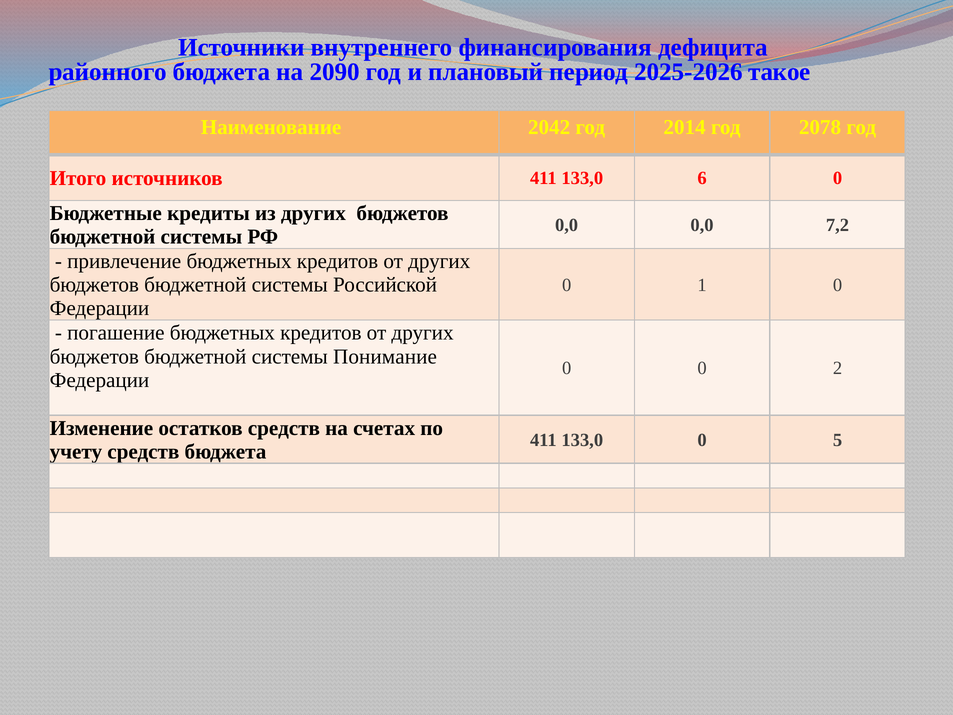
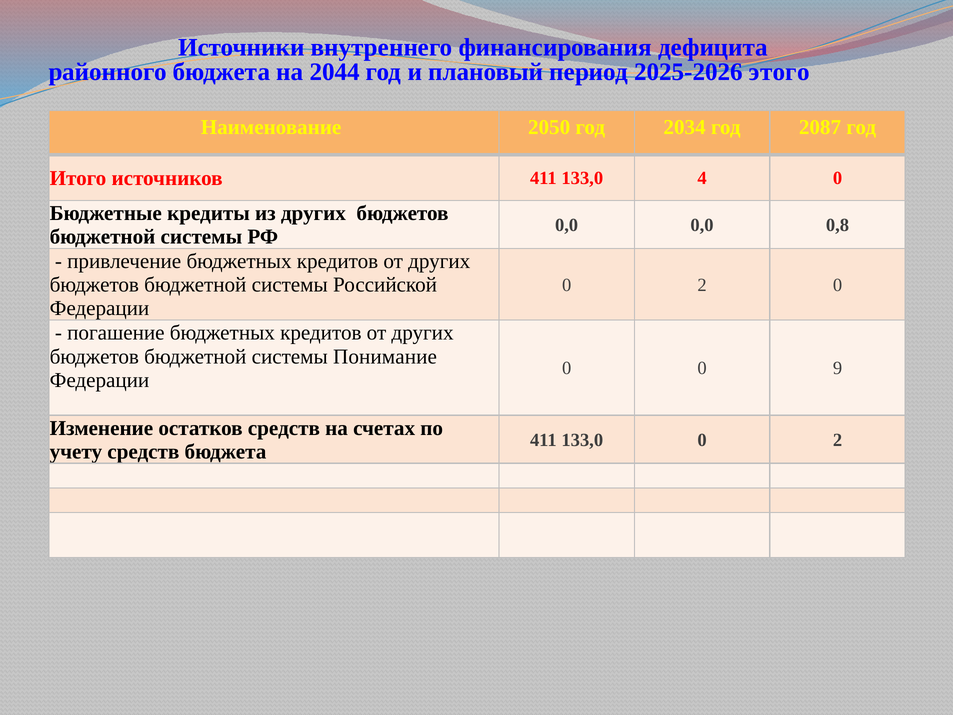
2090: 2090 -> 2044
такое: такое -> этого
2042: 2042 -> 2050
2014: 2014 -> 2034
2078: 2078 -> 2087
6: 6 -> 4
7,2: 7,2 -> 0,8
1 at (702, 285): 1 -> 2
2: 2 -> 9
133,0 0 5: 5 -> 2
